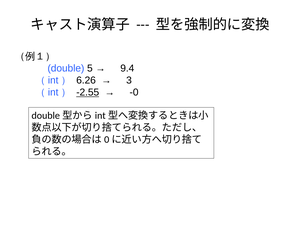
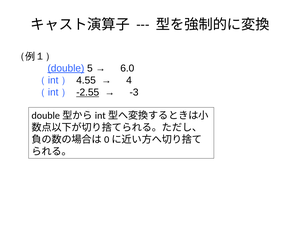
double underline: none -> present
9.4: 9.4 -> 6.0
6.26: 6.26 -> 4.55
3: 3 -> 4
-0: -0 -> -3
